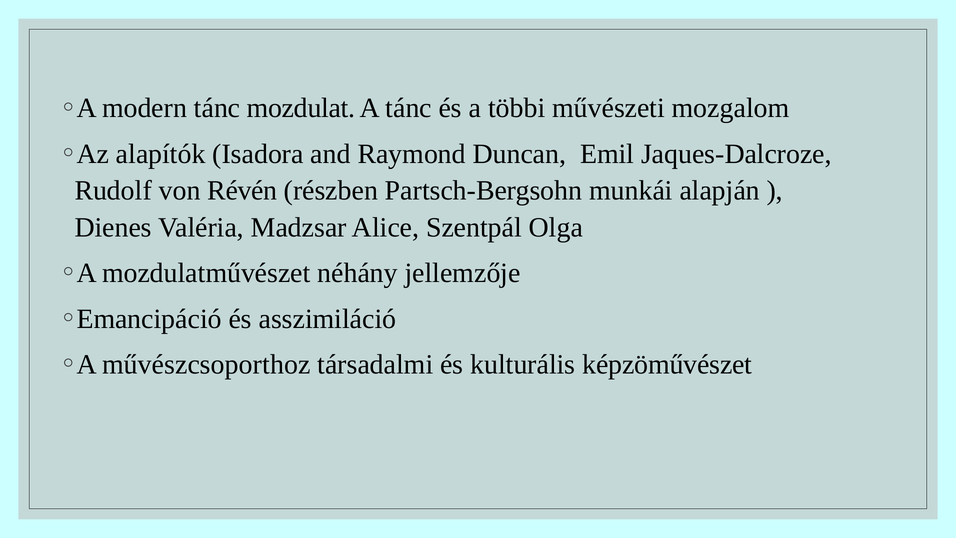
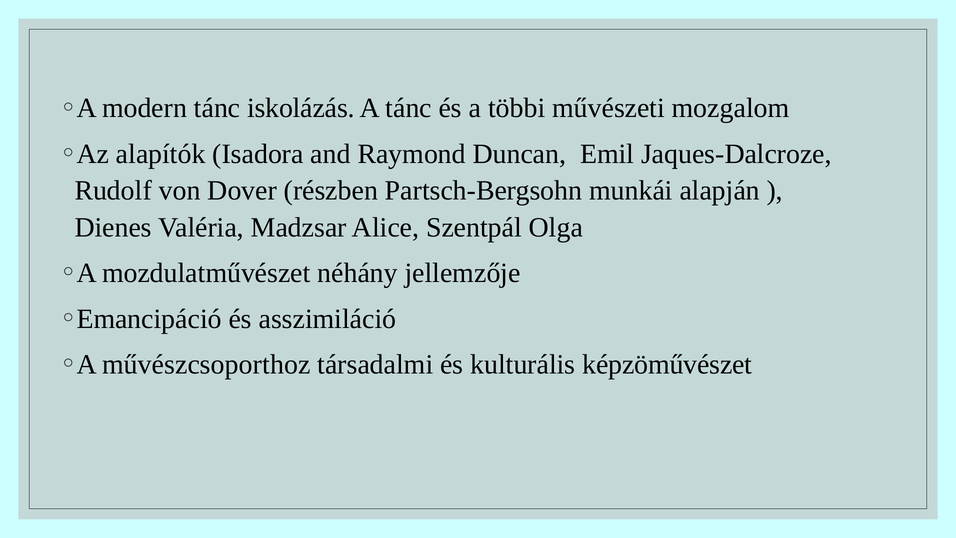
mozdulat: mozdulat -> iskolázás
Révén: Révén -> Dover
